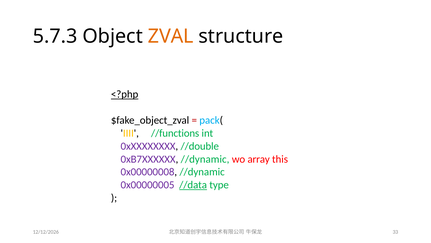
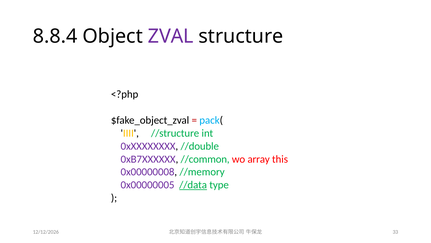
5.7.3: 5.7.3 -> 8.8.4
ZVAL colour: orange -> purple
<?php underline: present -> none
//functions: //functions -> //structure
0xB7XXXXXX //dynamic: //dynamic -> //common
0x00000008 //dynamic: //dynamic -> //memory
